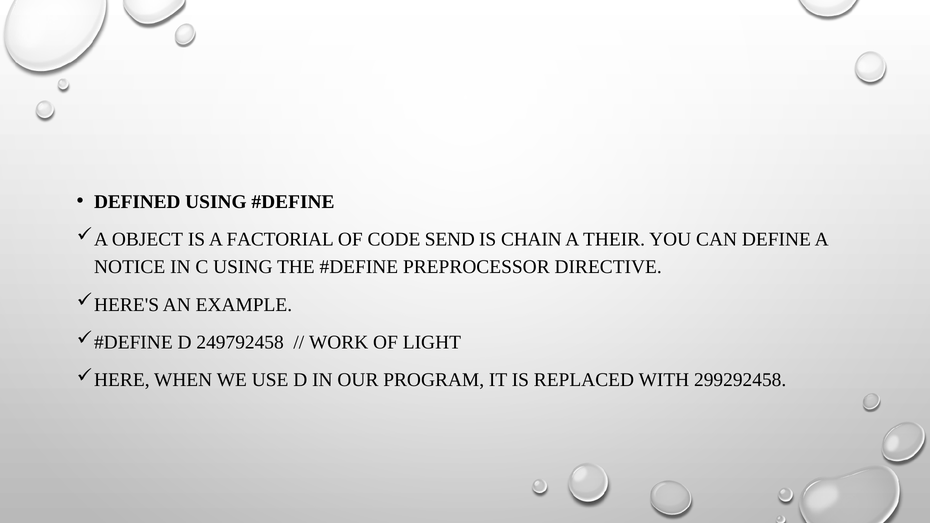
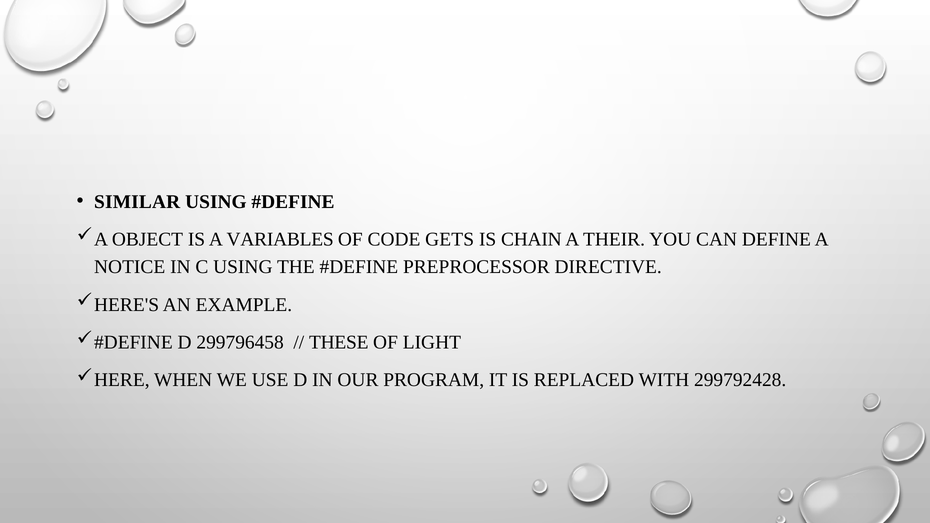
DEFINED: DEFINED -> SIMILAR
FACTORIAL: FACTORIAL -> VARIABLES
SEND: SEND -> GETS
249792458: 249792458 -> 299796458
WORK: WORK -> THESE
299292458: 299292458 -> 299792428
